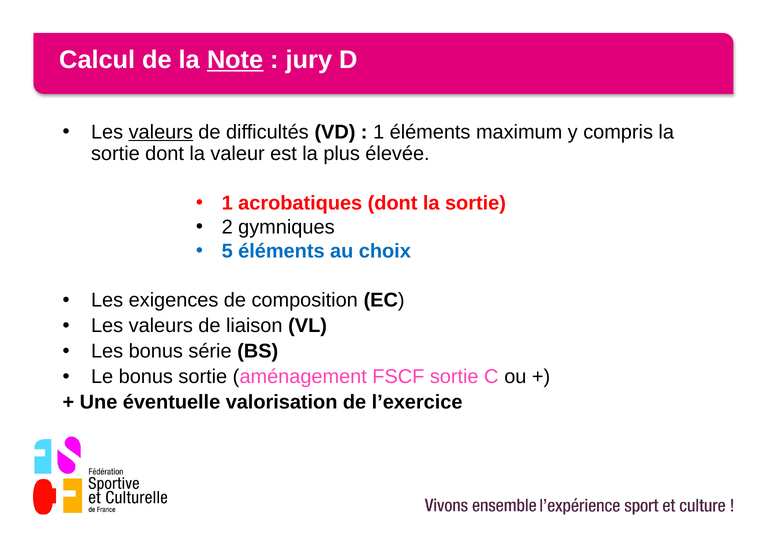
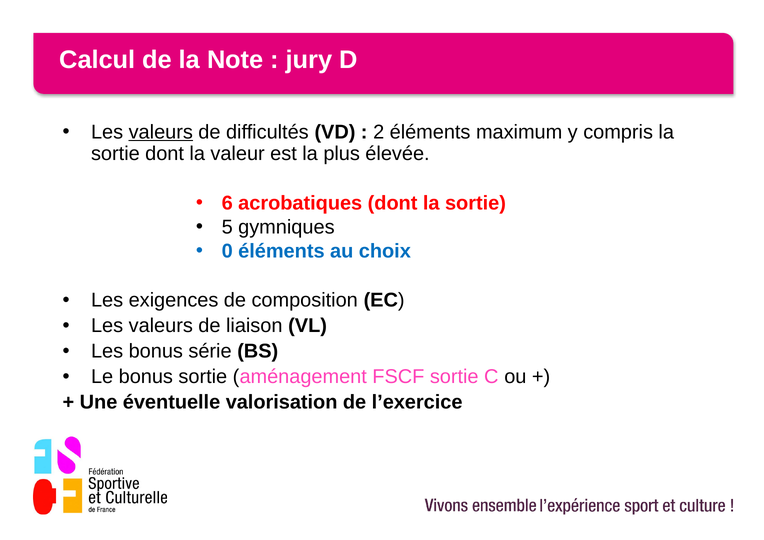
Note underline: present -> none
1 at (379, 132): 1 -> 2
1 at (227, 204): 1 -> 6
2: 2 -> 5
5: 5 -> 0
